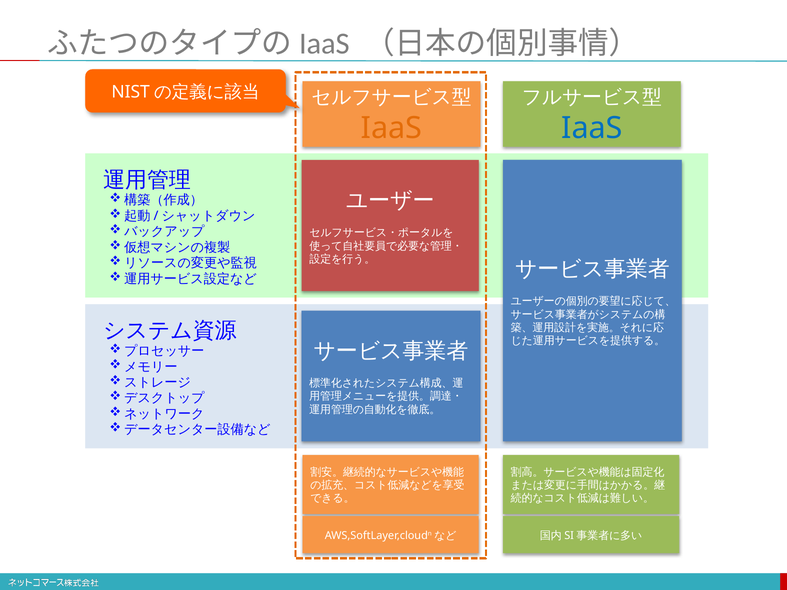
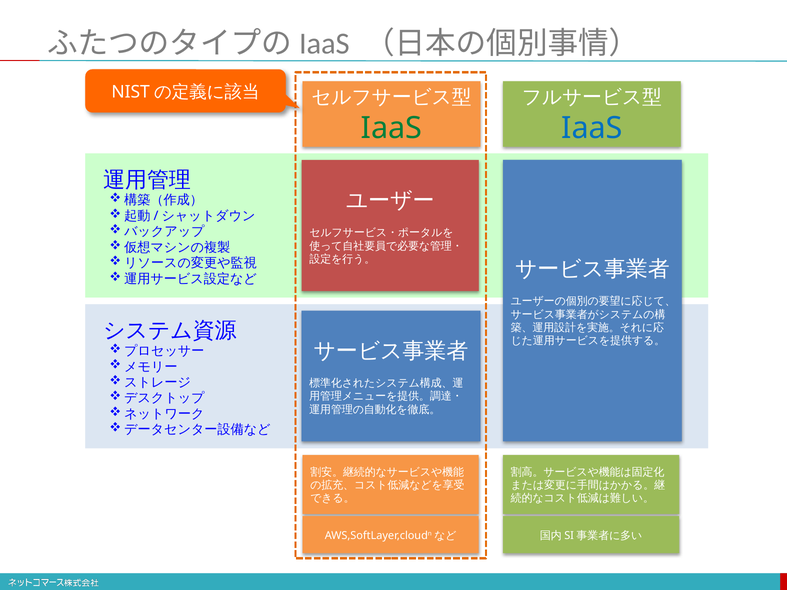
IaaS at (391, 128) colour: orange -> green
